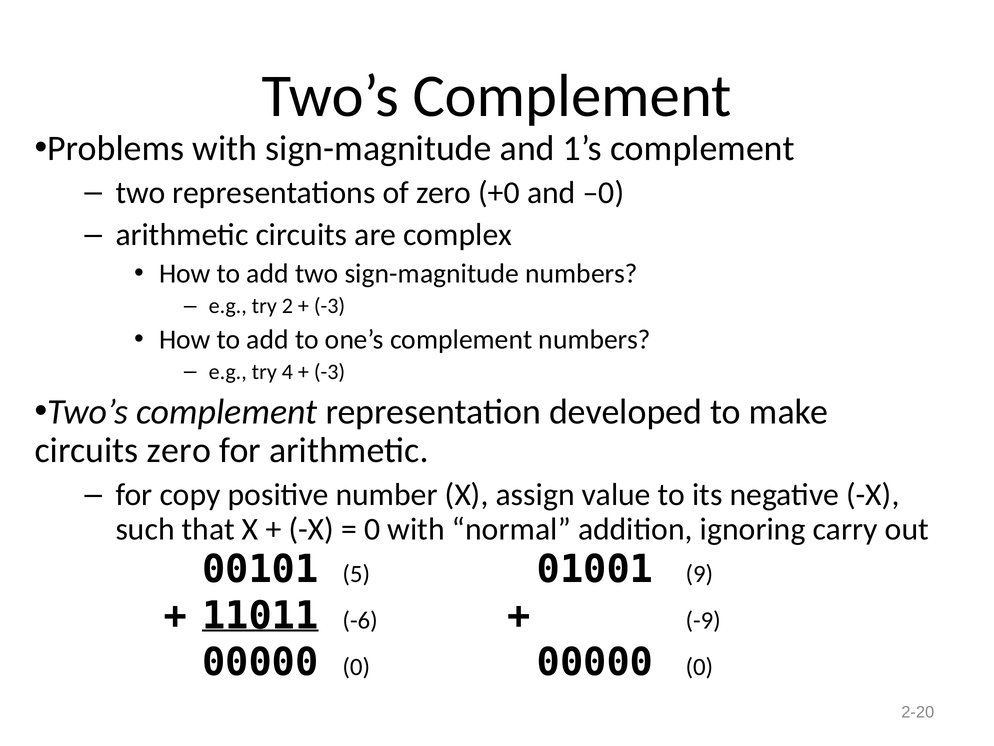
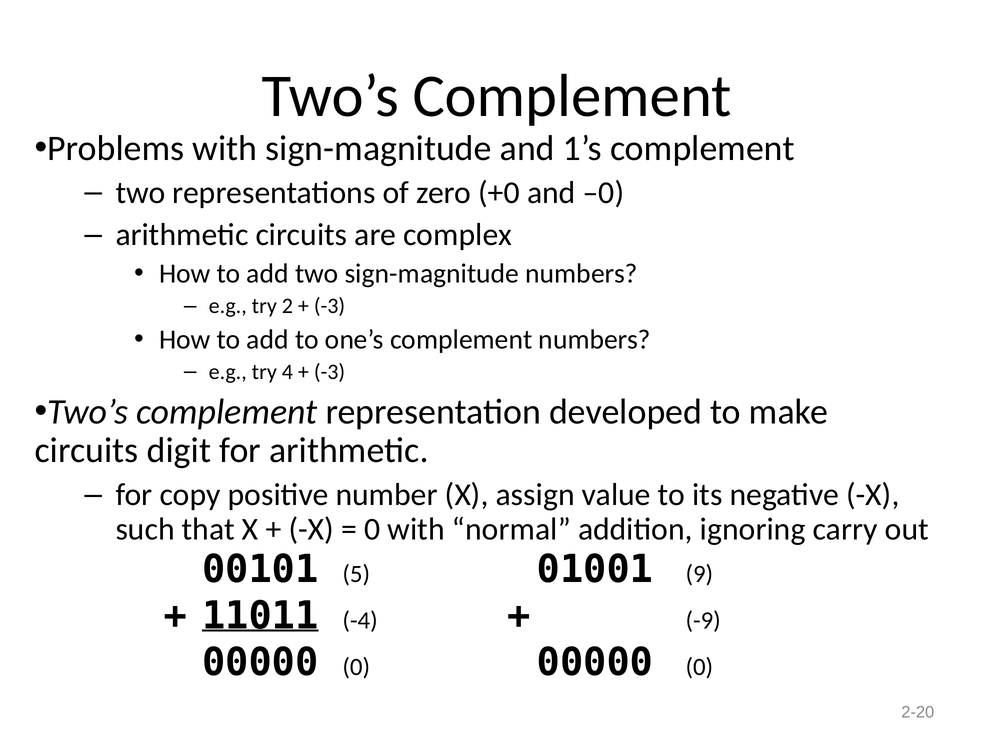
circuits zero: zero -> digit
-6: -6 -> -4
